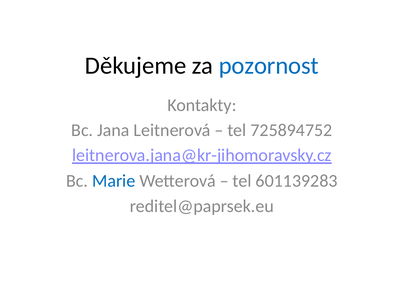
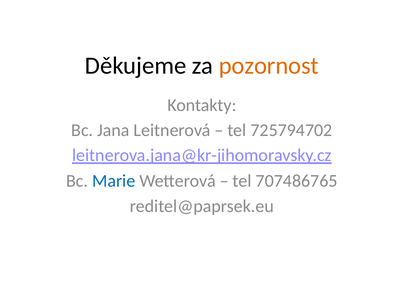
pozornost colour: blue -> orange
725894752: 725894752 -> 725794702
601139283: 601139283 -> 707486765
